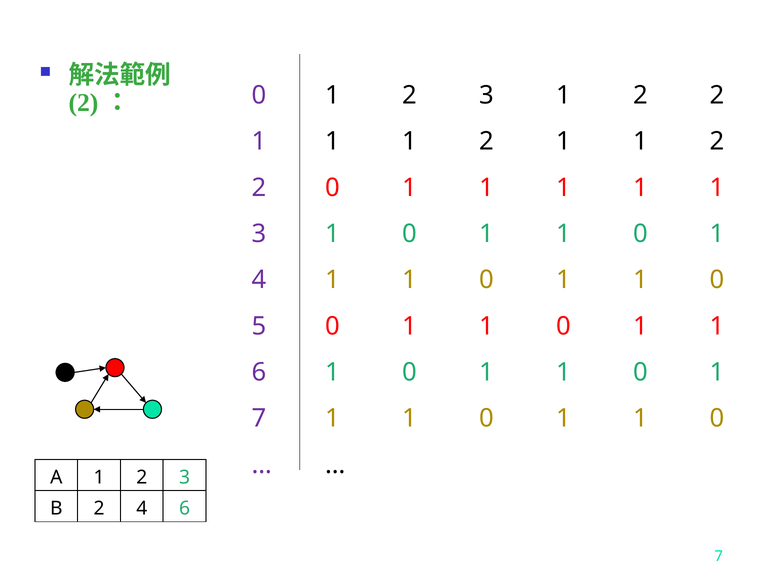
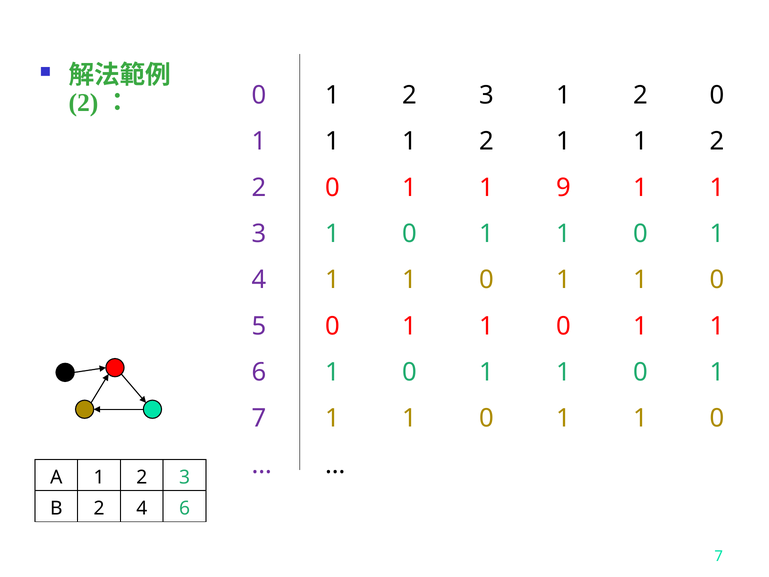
3 1 2 2: 2 -> 0
1 at (563, 188): 1 -> 9
